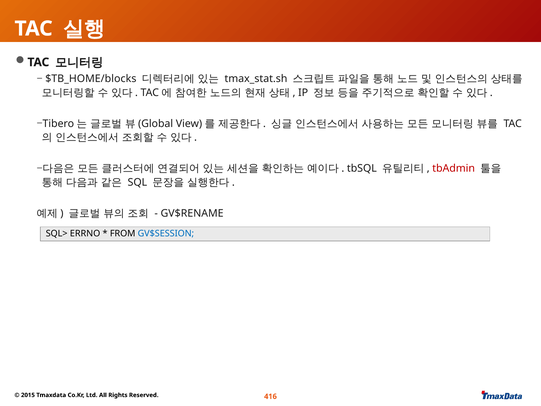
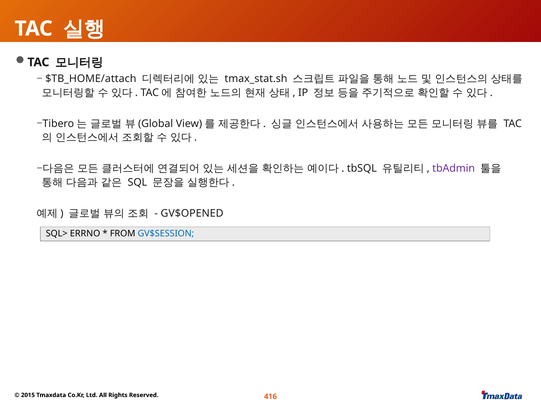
$TB_HOME/blocks: $TB_HOME/blocks -> $TB_HOME/attach
tbAdmin colour: red -> purple
GV$RENAME: GV$RENAME -> GV$OPENED
